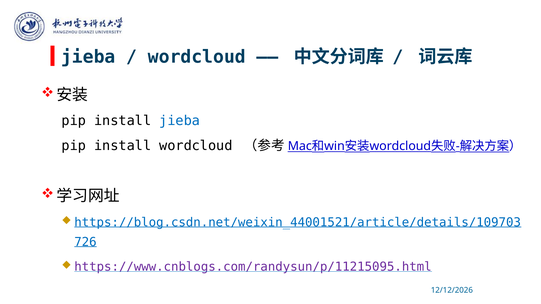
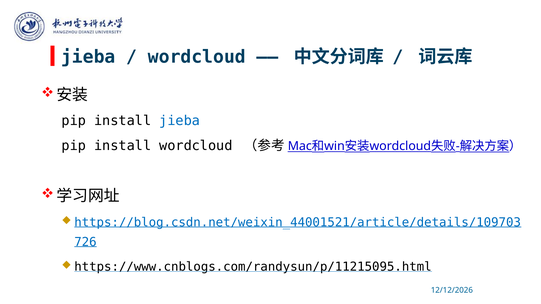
https://www.cnblogs.com/randysun/p/11215095.html colour: purple -> black
